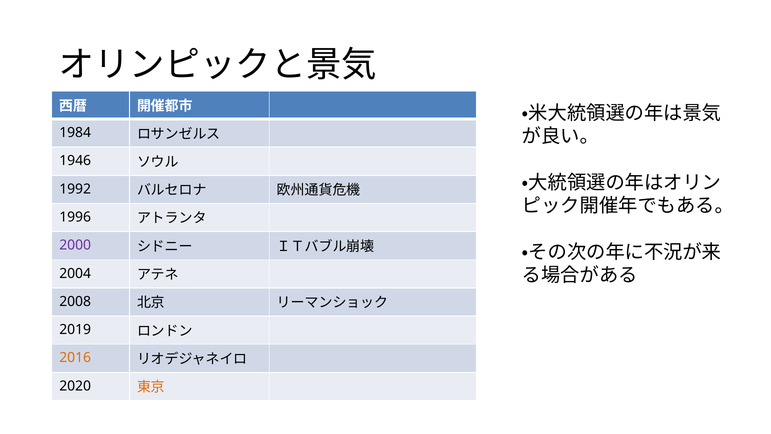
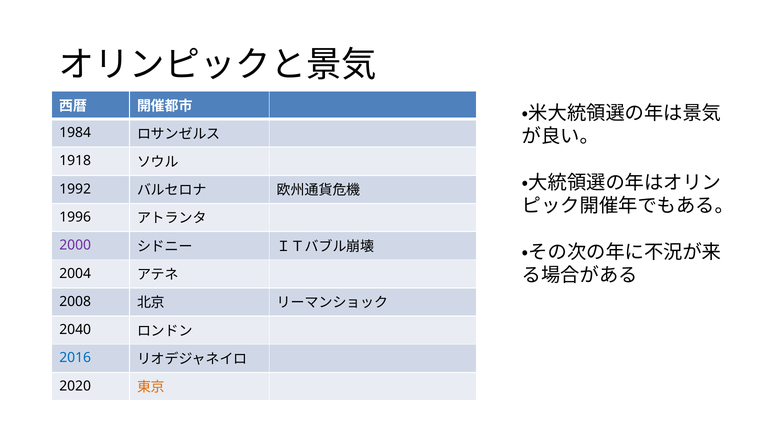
1946: 1946 -> 1918
2019: 2019 -> 2040
2016 colour: orange -> blue
